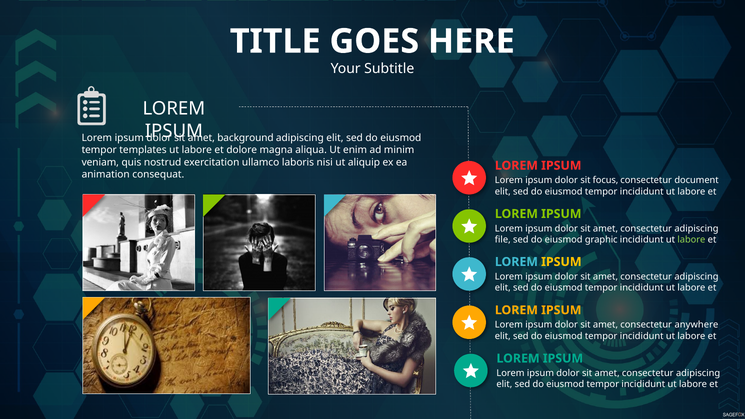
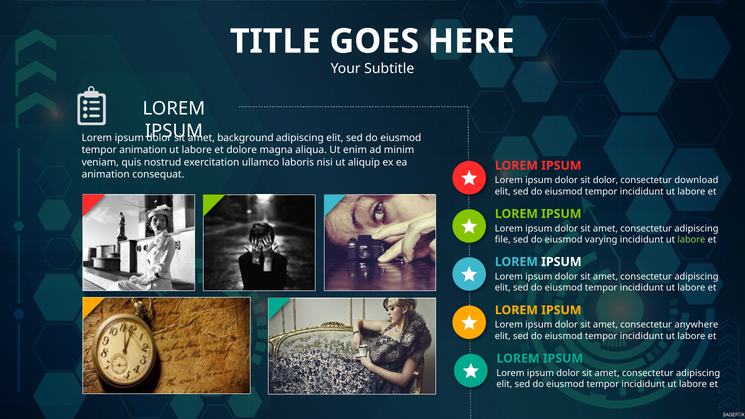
tempor templates: templates -> animation
sit focus: focus -> dolor
document: document -> download
graphic: graphic -> varying
IPSUM at (561, 262) colour: yellow -> white
